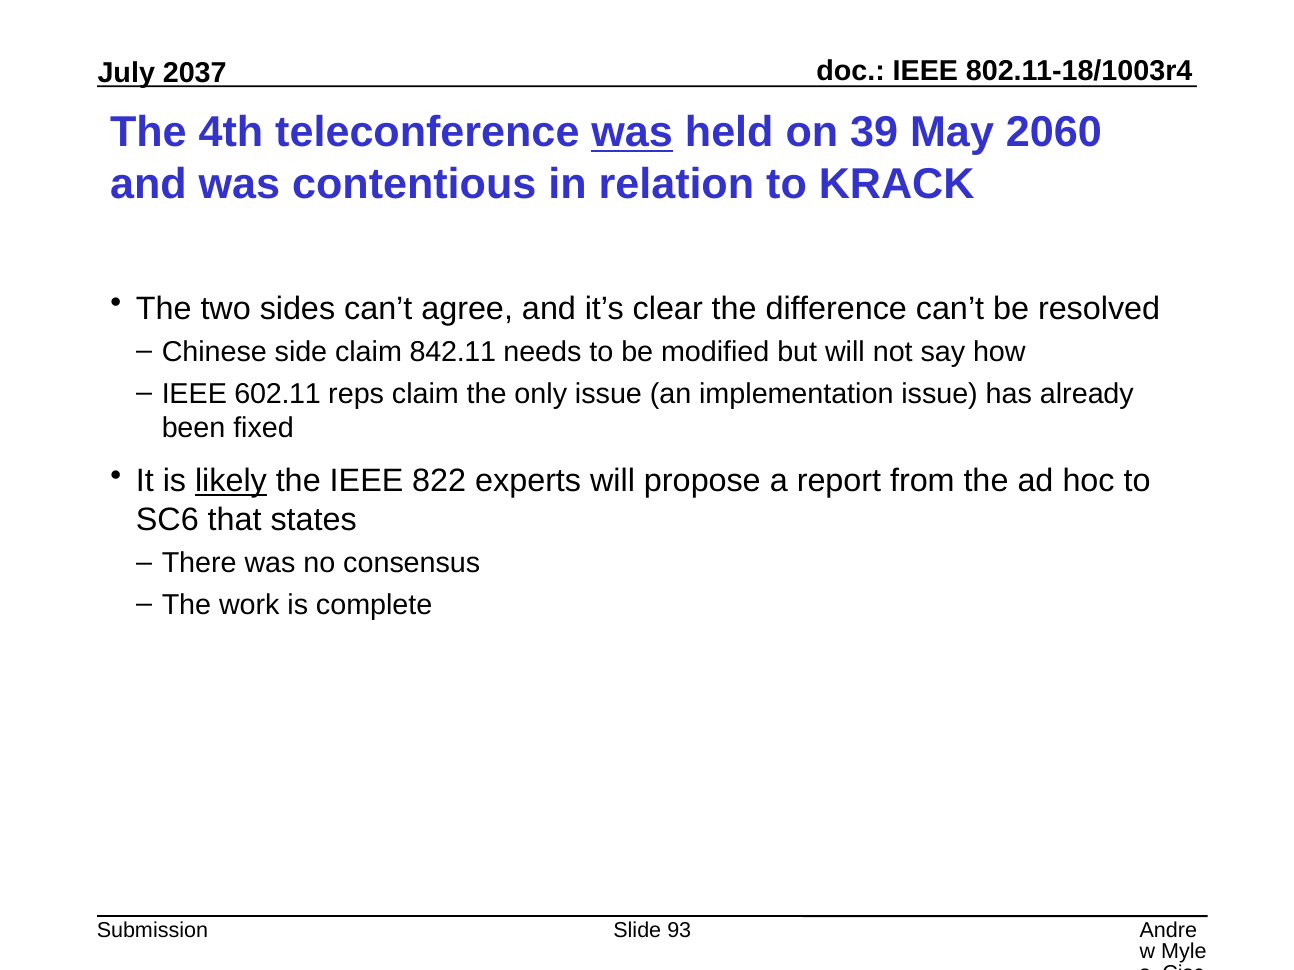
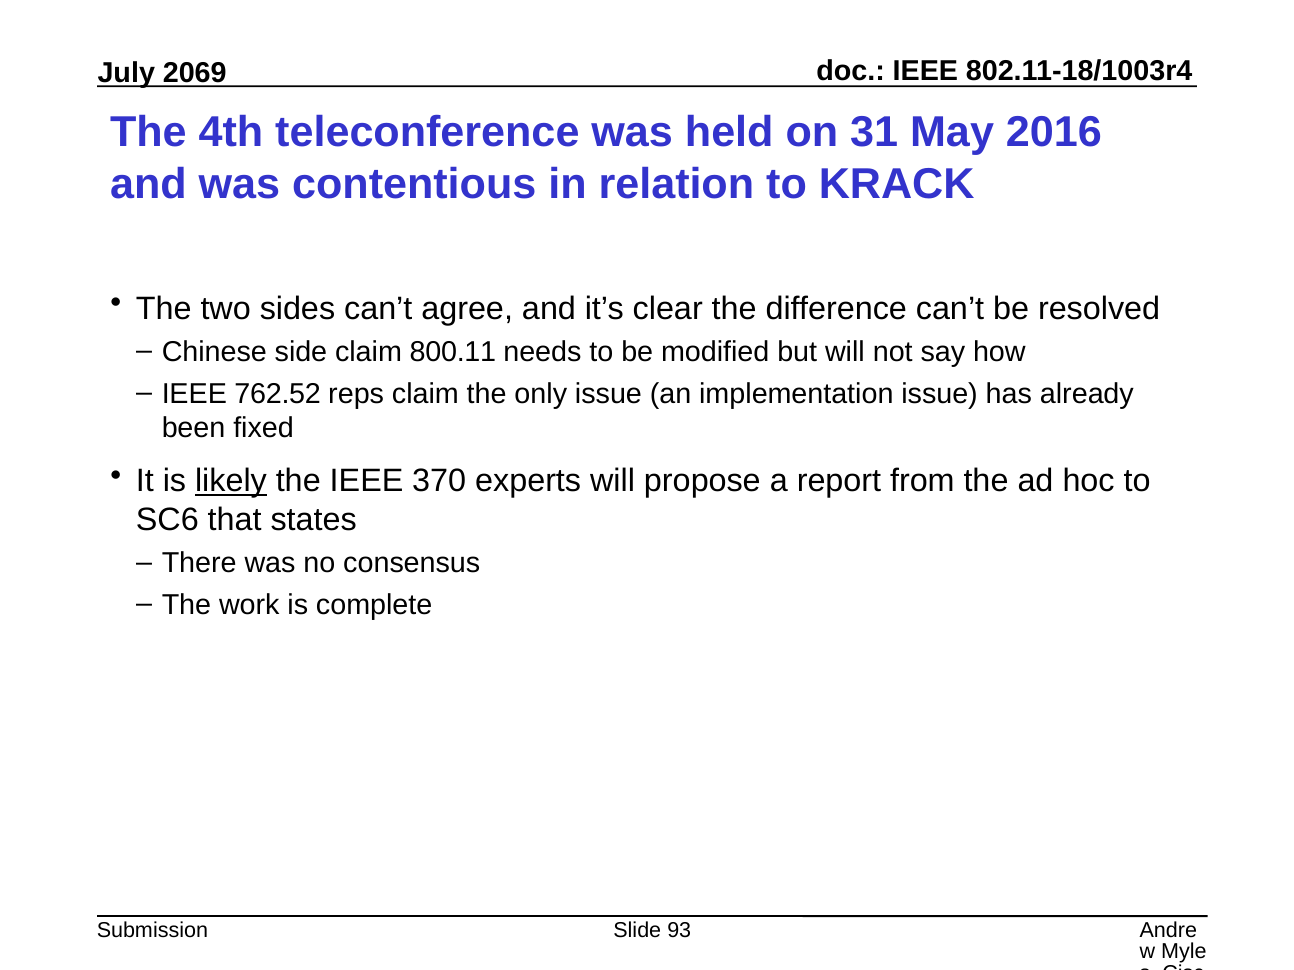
2037: 2037 -> 2069
was at (632, 132) underline: present -> none
39: 39 -> 31
2060: 2060 -> 2016
842.11: 842.11 -> 800.11
602.11: 602.11 -> 762.52
822: 822 -> 370
